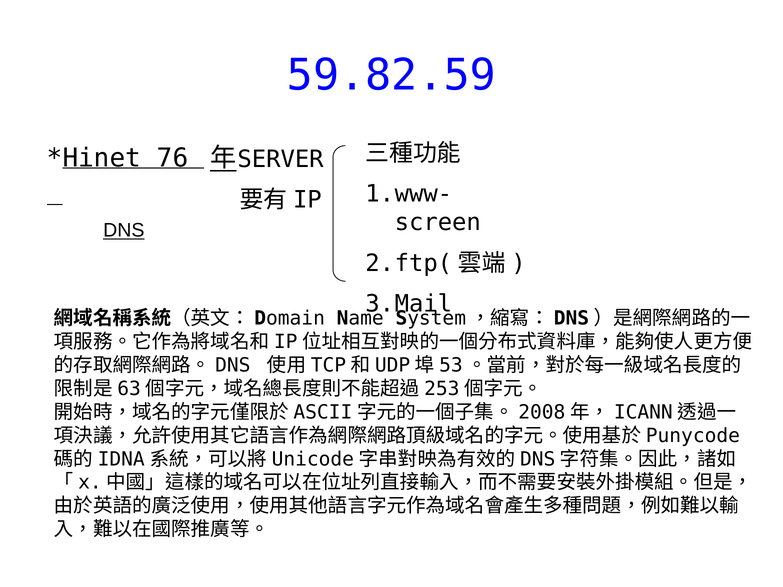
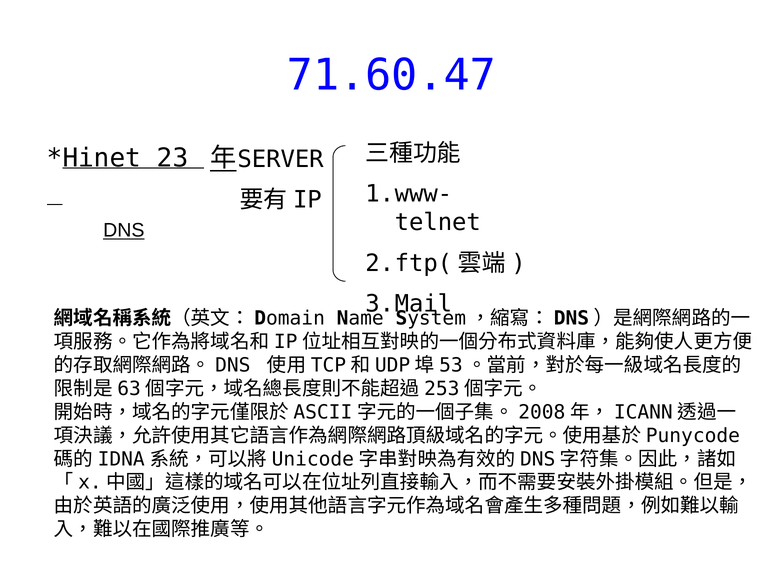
59.82.59: 59.82.59 -> 71.60.47
76: 76 -> 23
screen: screen -> telnet
